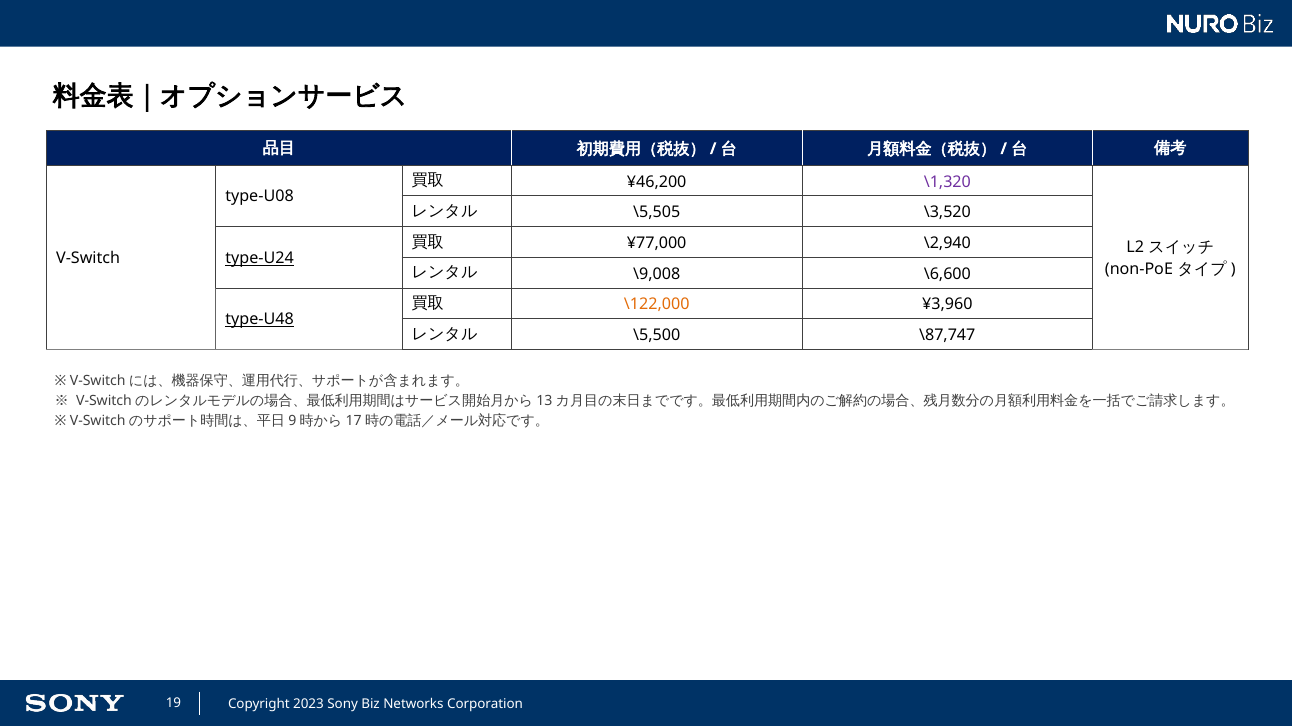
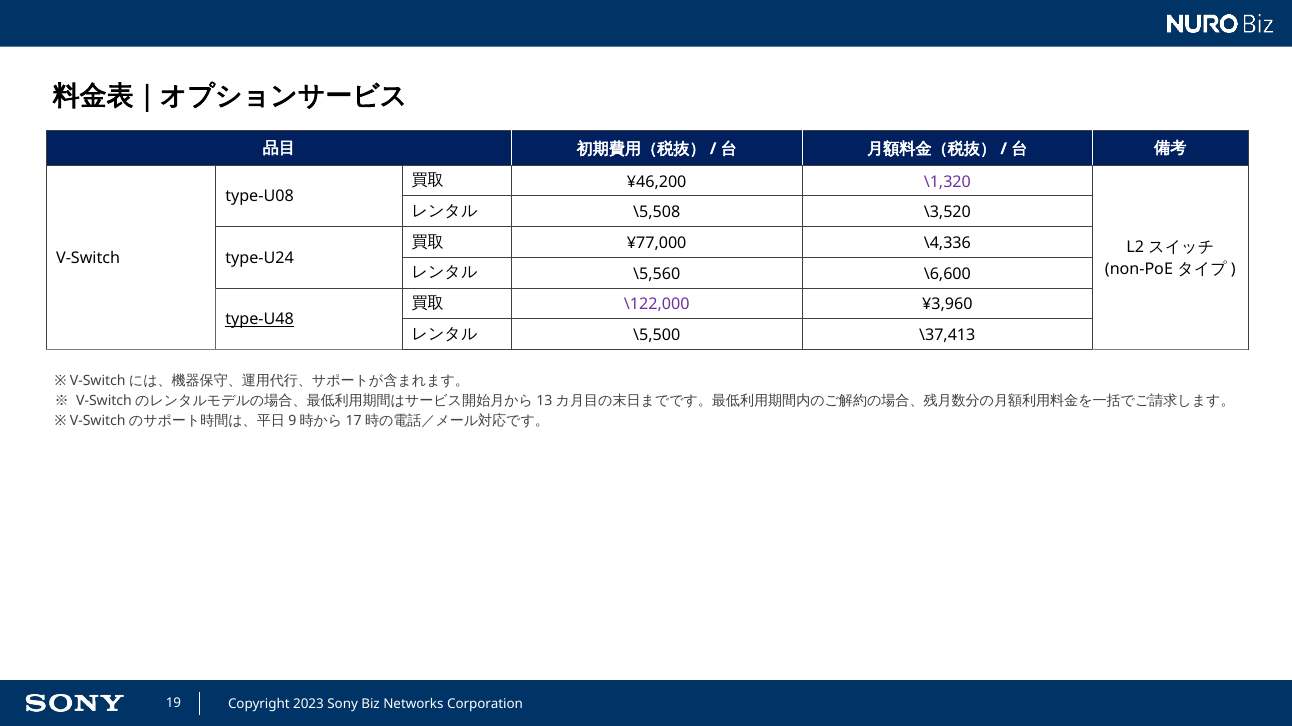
\5,505: \5,505 -> \5,508
\2,940: \2,940 -> \4,336
type-U24 underline: present -> none
\9,008: \9,008 -> \5,560
\122,000 colour: orange -> purple
\87,747: \87,747 -> \37,413
